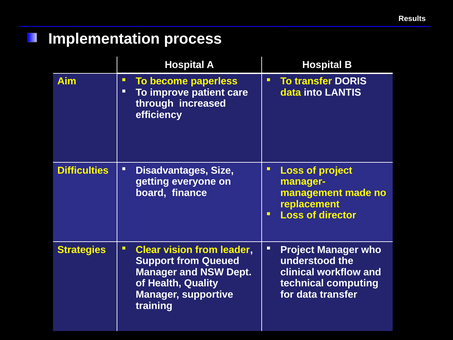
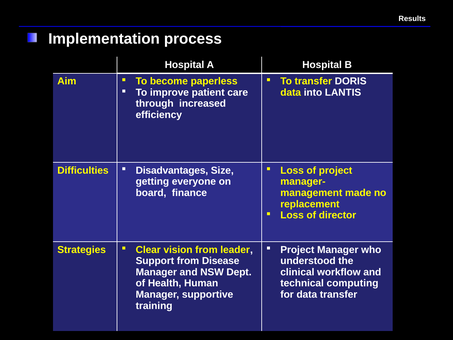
Queued: Queued -> Disease
Quality: Quality -> Human
